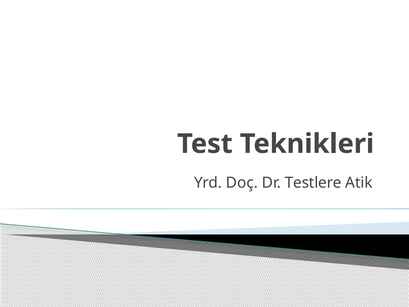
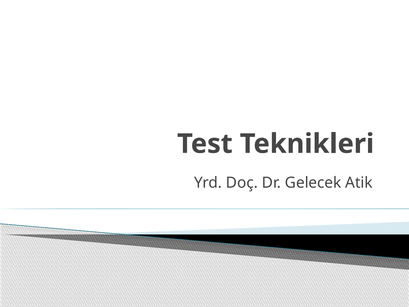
Testlere: Testlere -> Gelecek
